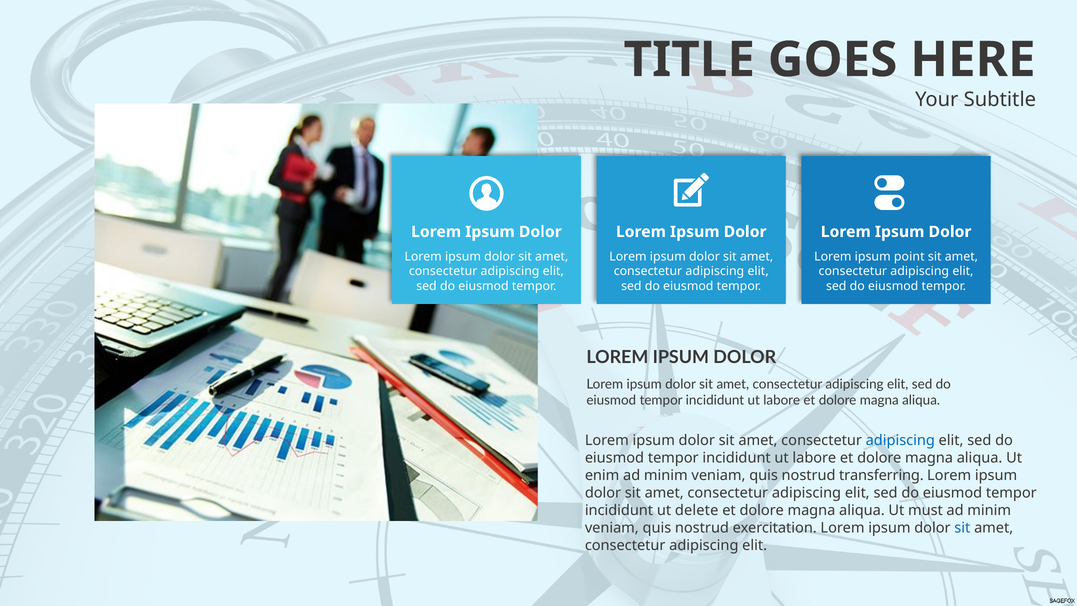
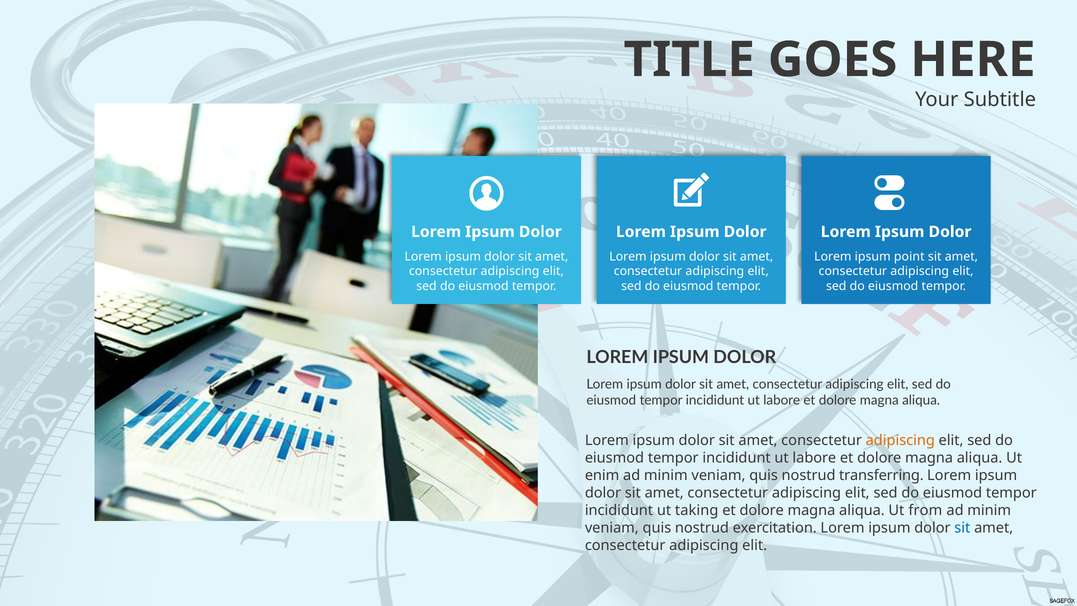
adipiscing at (900, 440) colour: blue -> orange
delete: delete -> taking
must: must -> from
